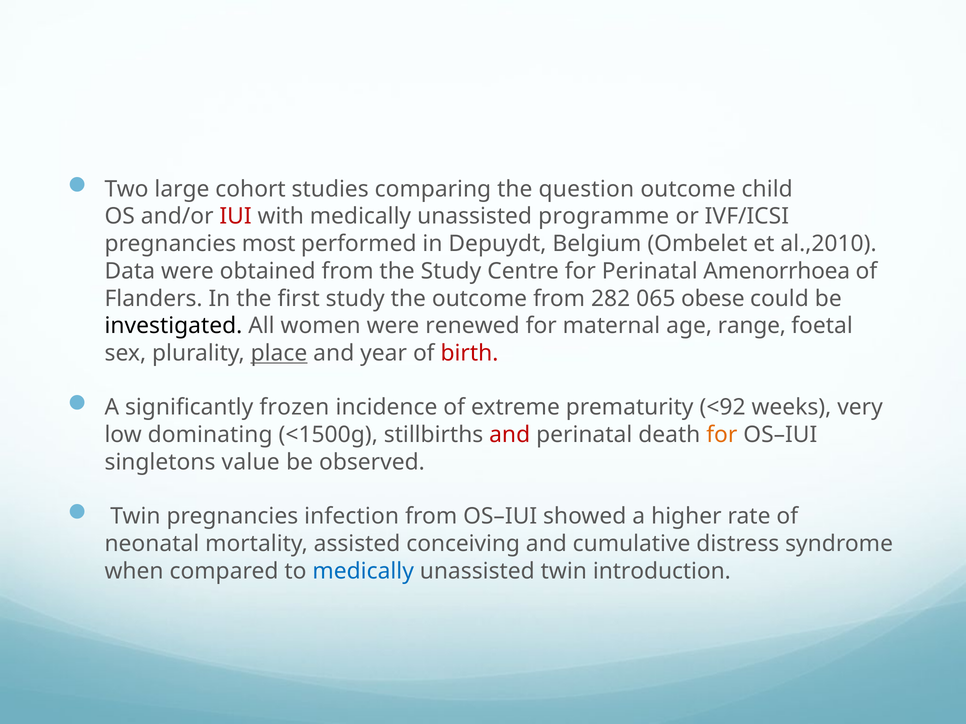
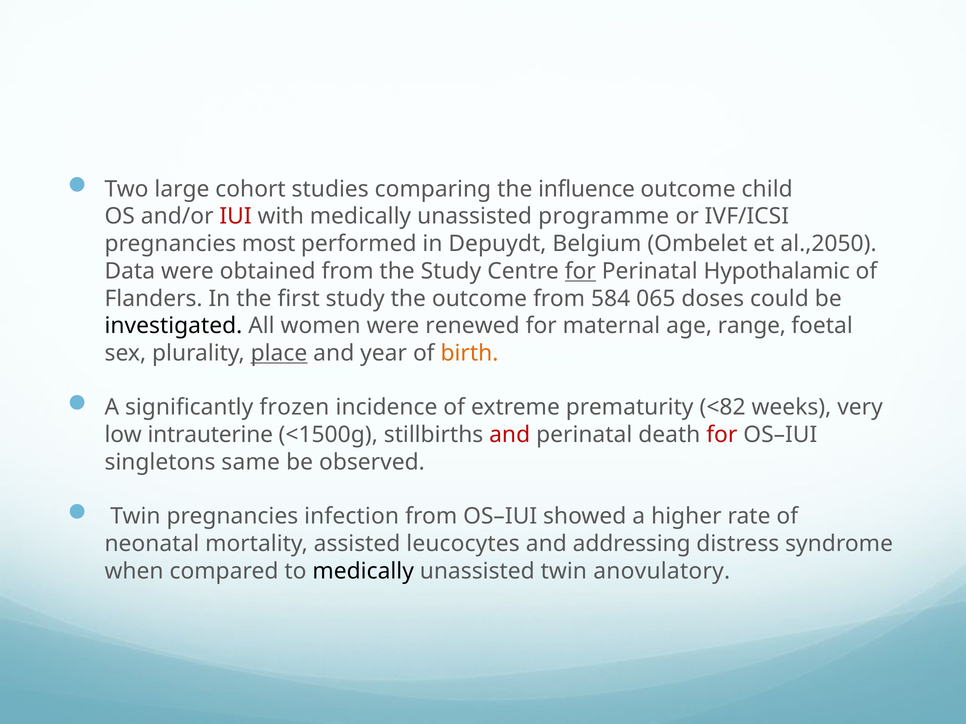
question: question -> influence
al.,2010: al.,2010 -> al.,2050
for at (580, 271) underline: none -> present
Amenorrhoea: Amenorrhoea -> Hypothalamic
282: 282 -> 584
obese: obese -> doses
birth colour: red -> orange
<92: <92 -> <82
dominating: dominating -> intrauterine
for at (722, 435) colour: orange -> red
value: value -> same
conceiving: conceiving -> leucocytes
cumulative: cumulative -> addressing
medically at (363, 571) colour: blue -> black
introduction: introduction -> anovulatory
